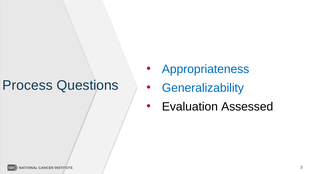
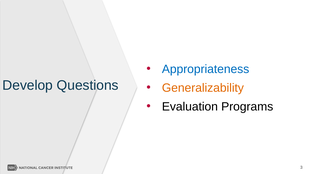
Process: Process -> Develop
Generalizability colour: blue -> orange
Assessed: Assessed -> Programs
